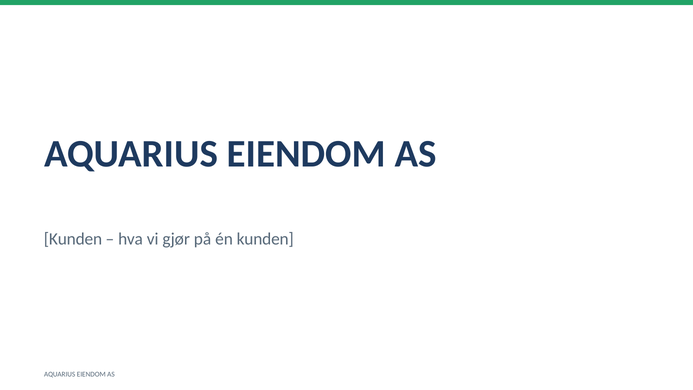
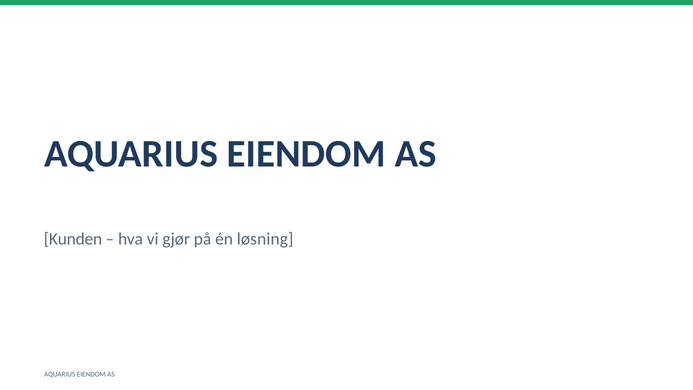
én kunden: kunden -> løsning
